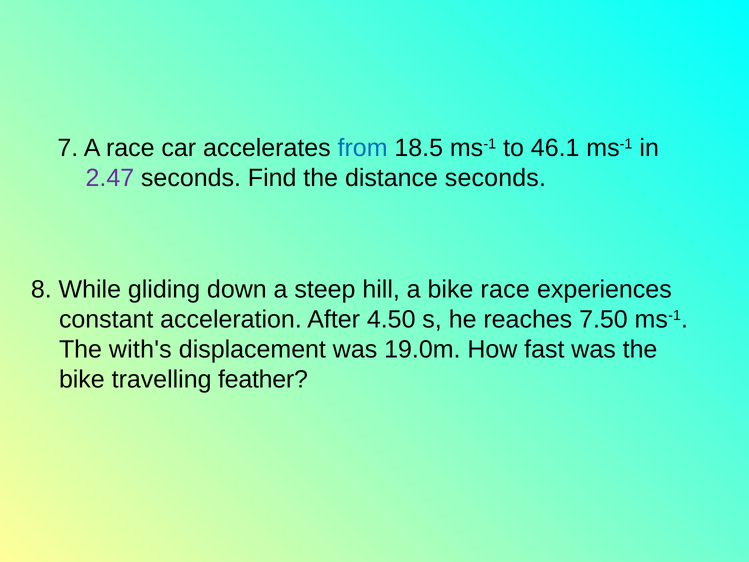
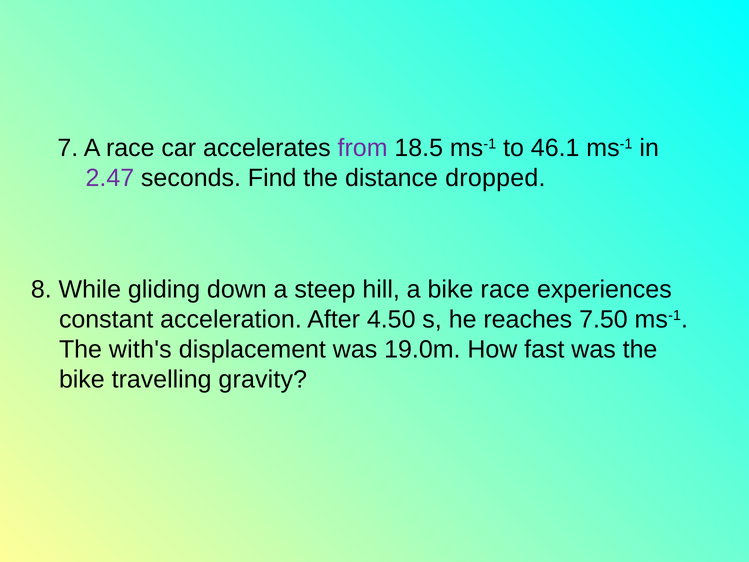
from colour: blue -> purple
distance seconds: seconds -> dropped
feather: feather -> gravity
